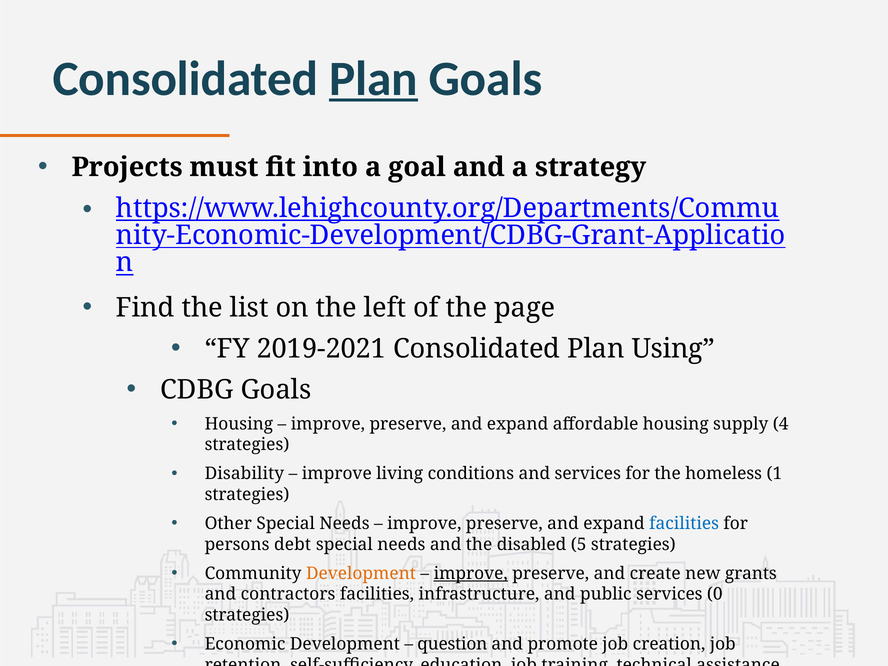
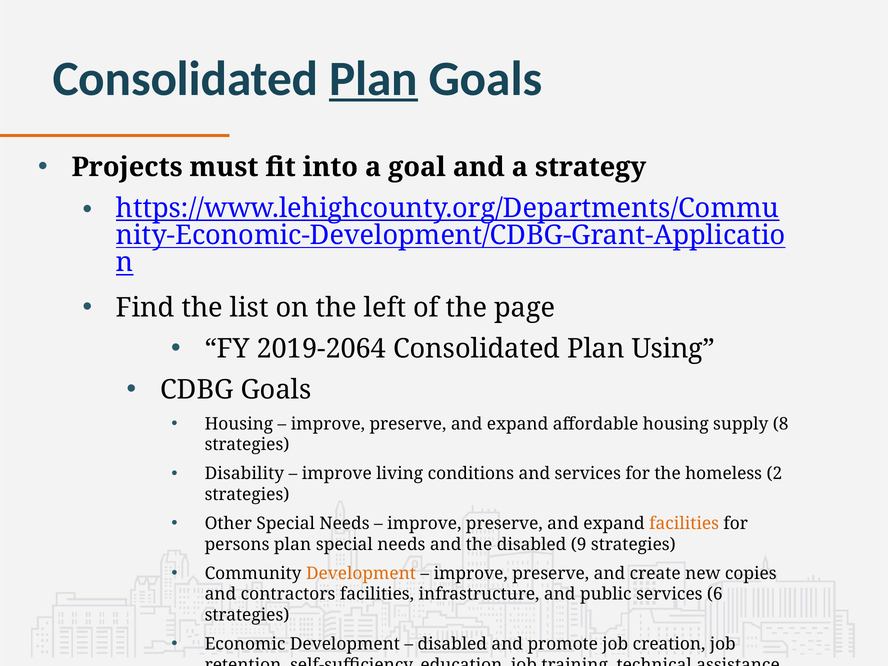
2019-2021: 2019-2021 -> 2019-2064
supply 4: 4 -> 8
homeless 1: 1 -> 2
facilities at (684, 524) colour: blue -> orange
persons debt: debt -> plan
5: 5 -> 9
improve at (471, 573) underline: present -> none
grants: grants -> copies
0: 0 -> 6
question at (452, 644): question -> disabled
